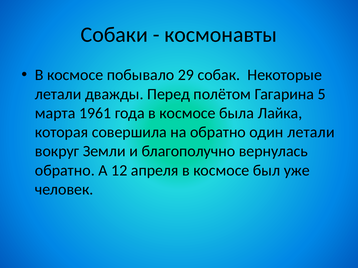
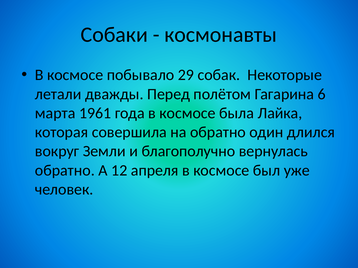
5: 5 -> 6
один летали: летали -> длился
